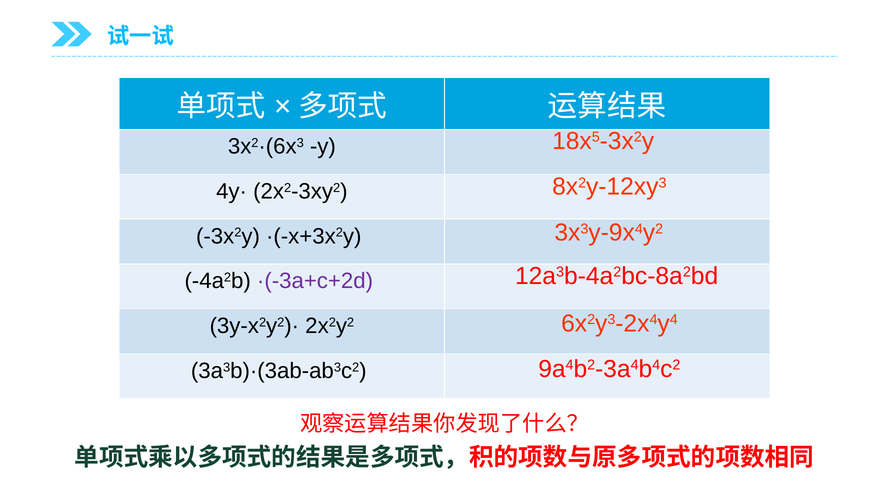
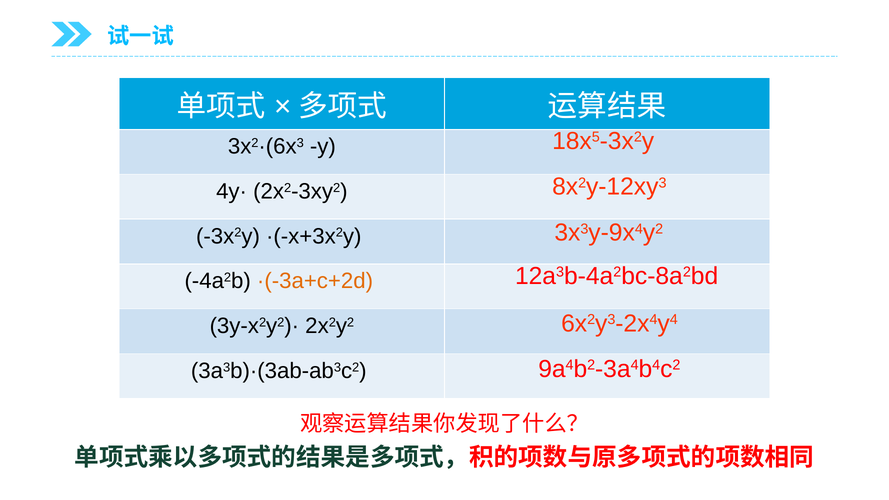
·(-3a+c+2d colour: purple -> orange
